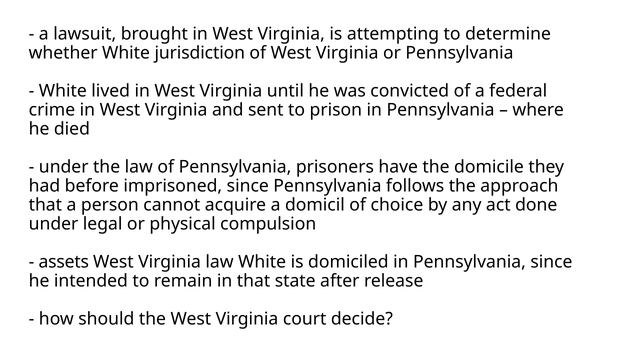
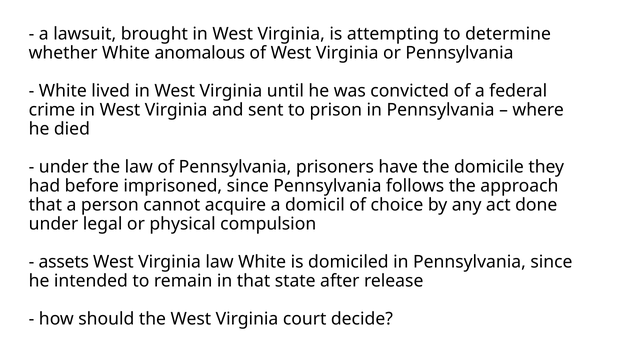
jurisdiction: jurisdiction -> anomalous
